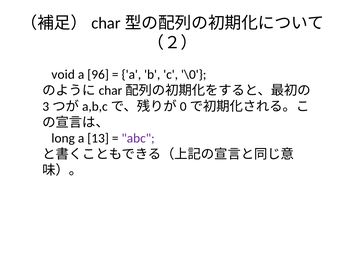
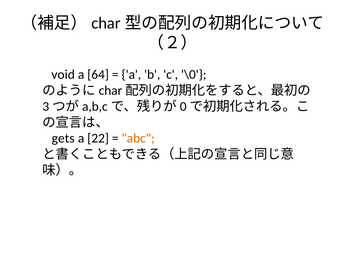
96: 96 -> 64
long: long -> gets
13: 13 -> 22
abc colour: purple -> orange
